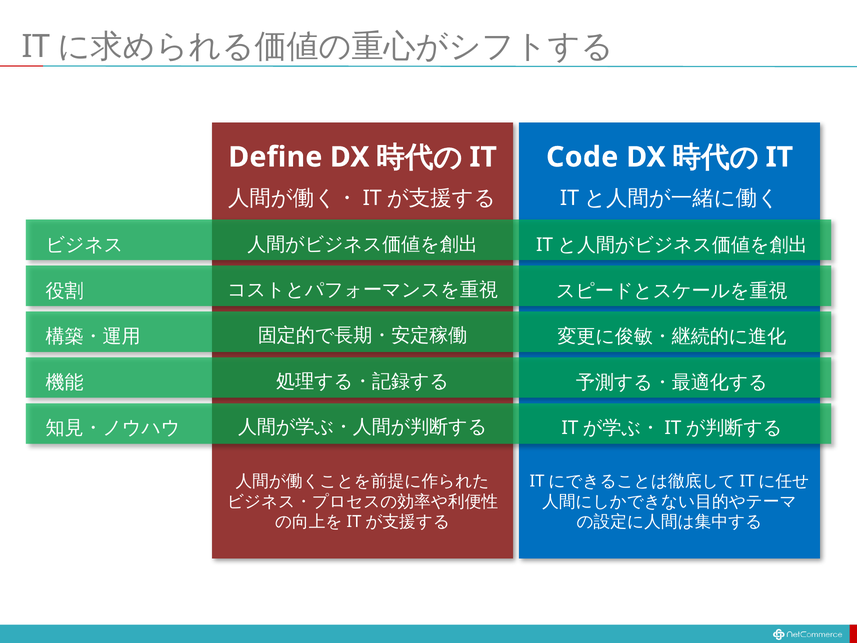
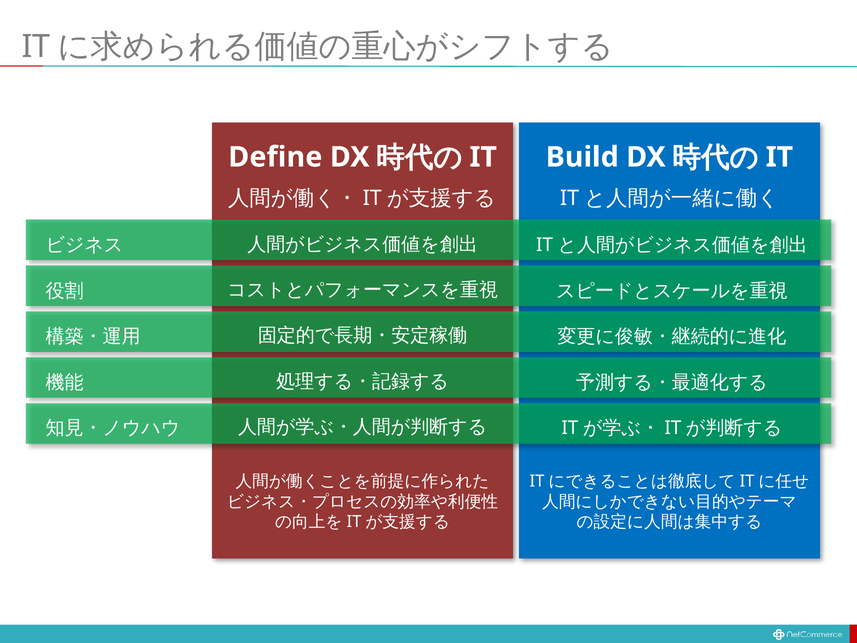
Code: Code -> Build
